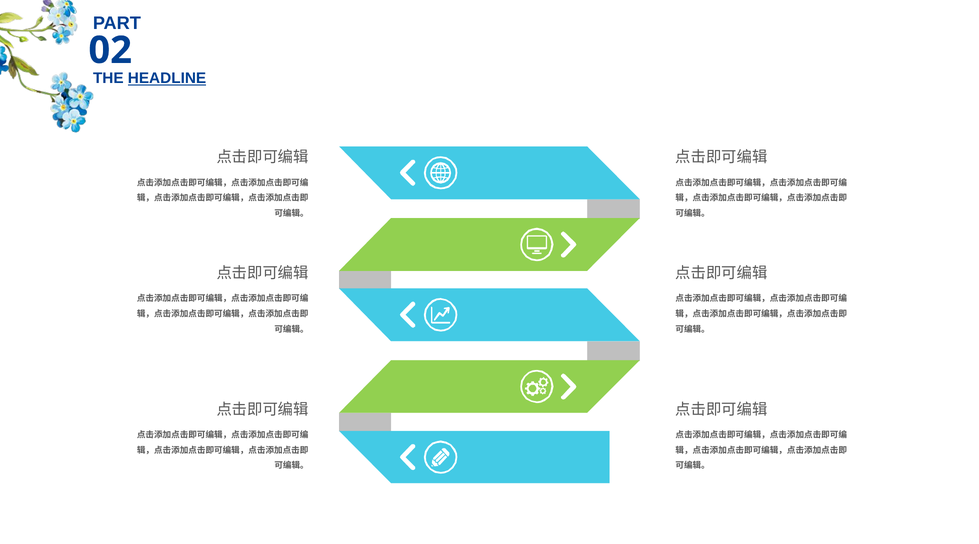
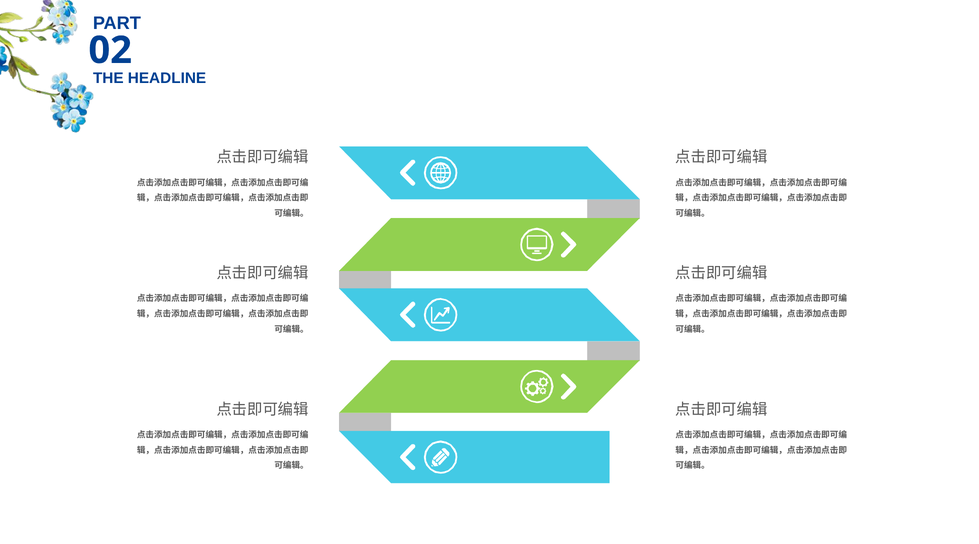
HEADLINE underline: present -> none
